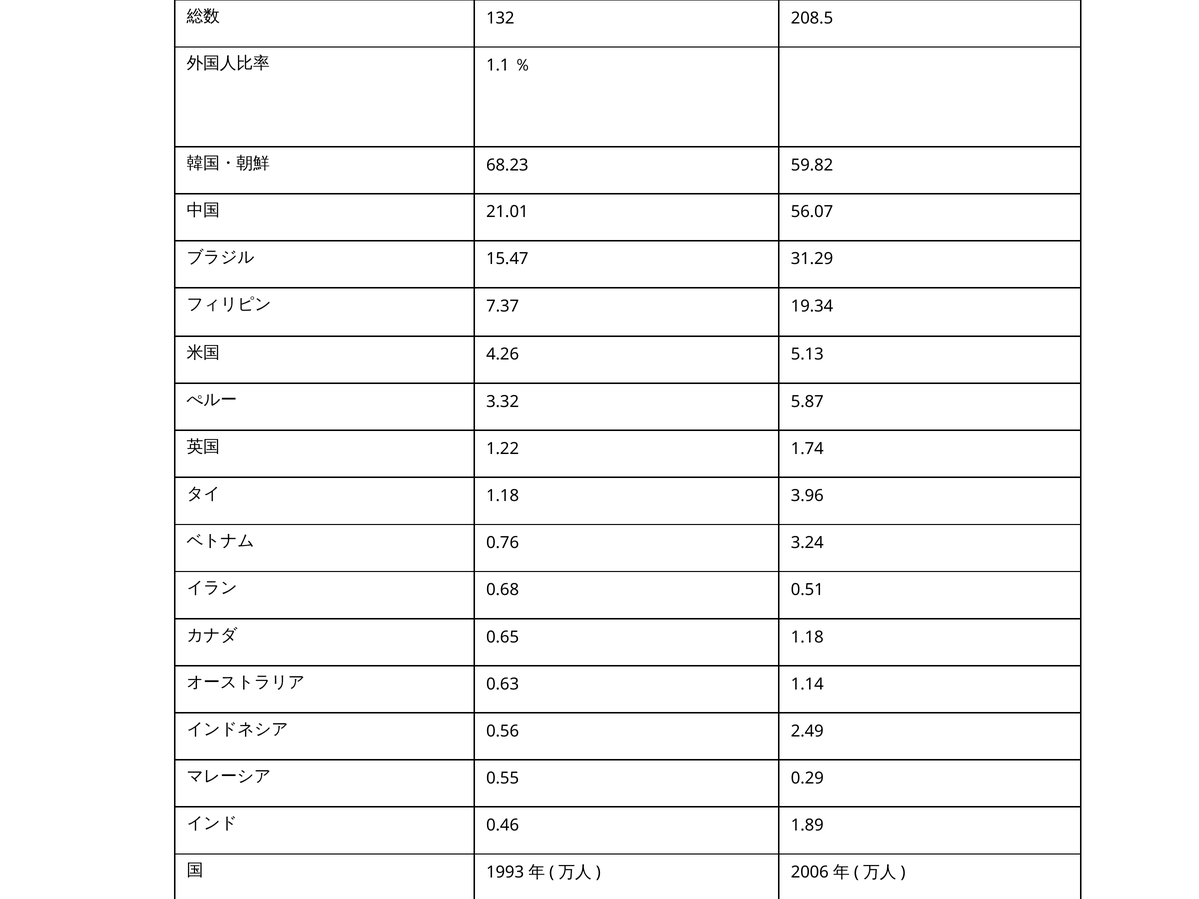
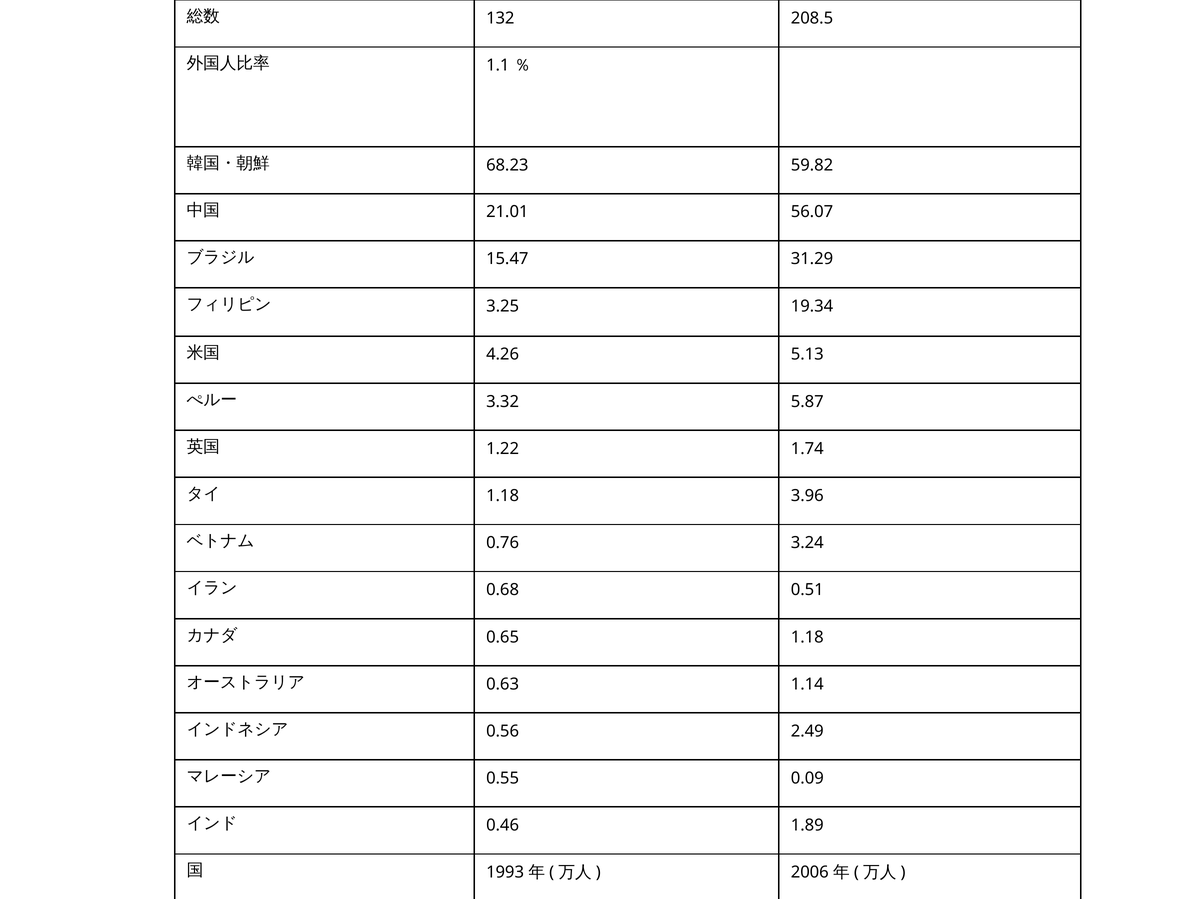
7.37: 7.37 -> 3.25
0.29: 0.29 -> 0.09
